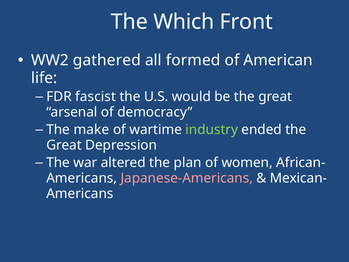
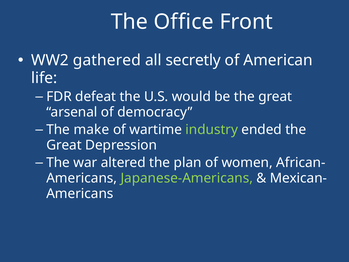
Which: Which -> Office
formed: formed -> secretly
fascist: fascist -> defeat
Japanese-Americans colour: pink -> light green
